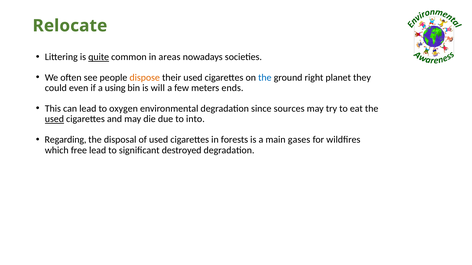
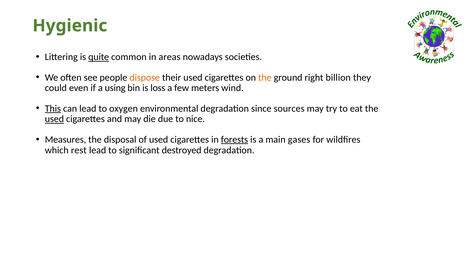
Relocate: Relocate -> Hygienic
the at (265, 78) colour: blue -> orange
planet: planet -> billion
will: will -> loss
ends: ends -> wind
This underline: none -> present
into: into -> nice
Regarding: Regarding -> Measures
forests underline: none -> present
free: free -> rest
